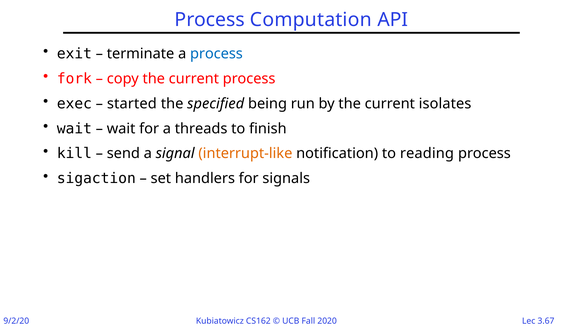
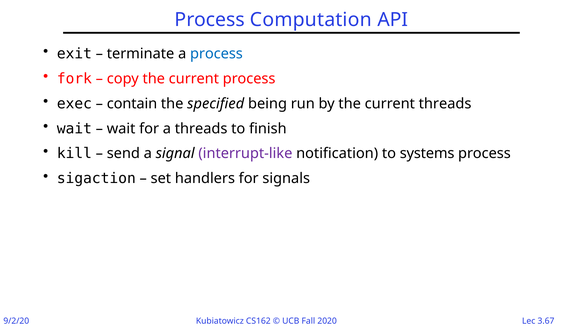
started: started -> contain
current isolates: isolates -> threads
interrupt-like colour: orange -> purple
reading: reading -> systems
